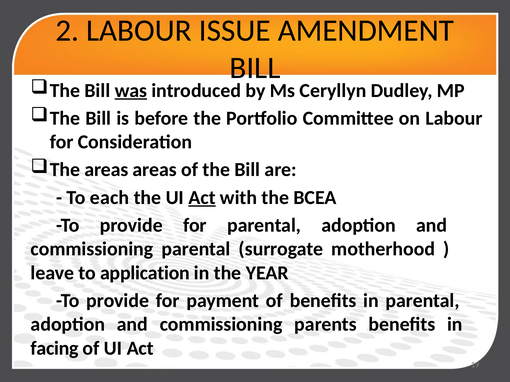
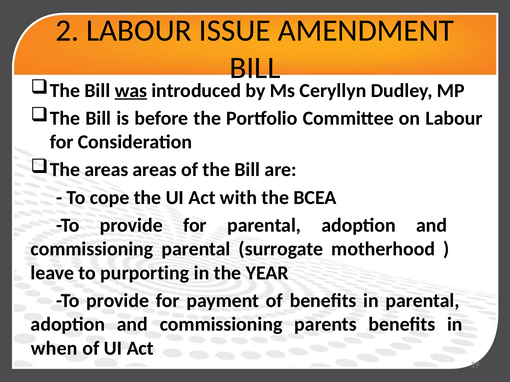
each: each -> cope
Act at (202, 198) underline: present -> none
application: application -> purporting
facing: facing -> when
